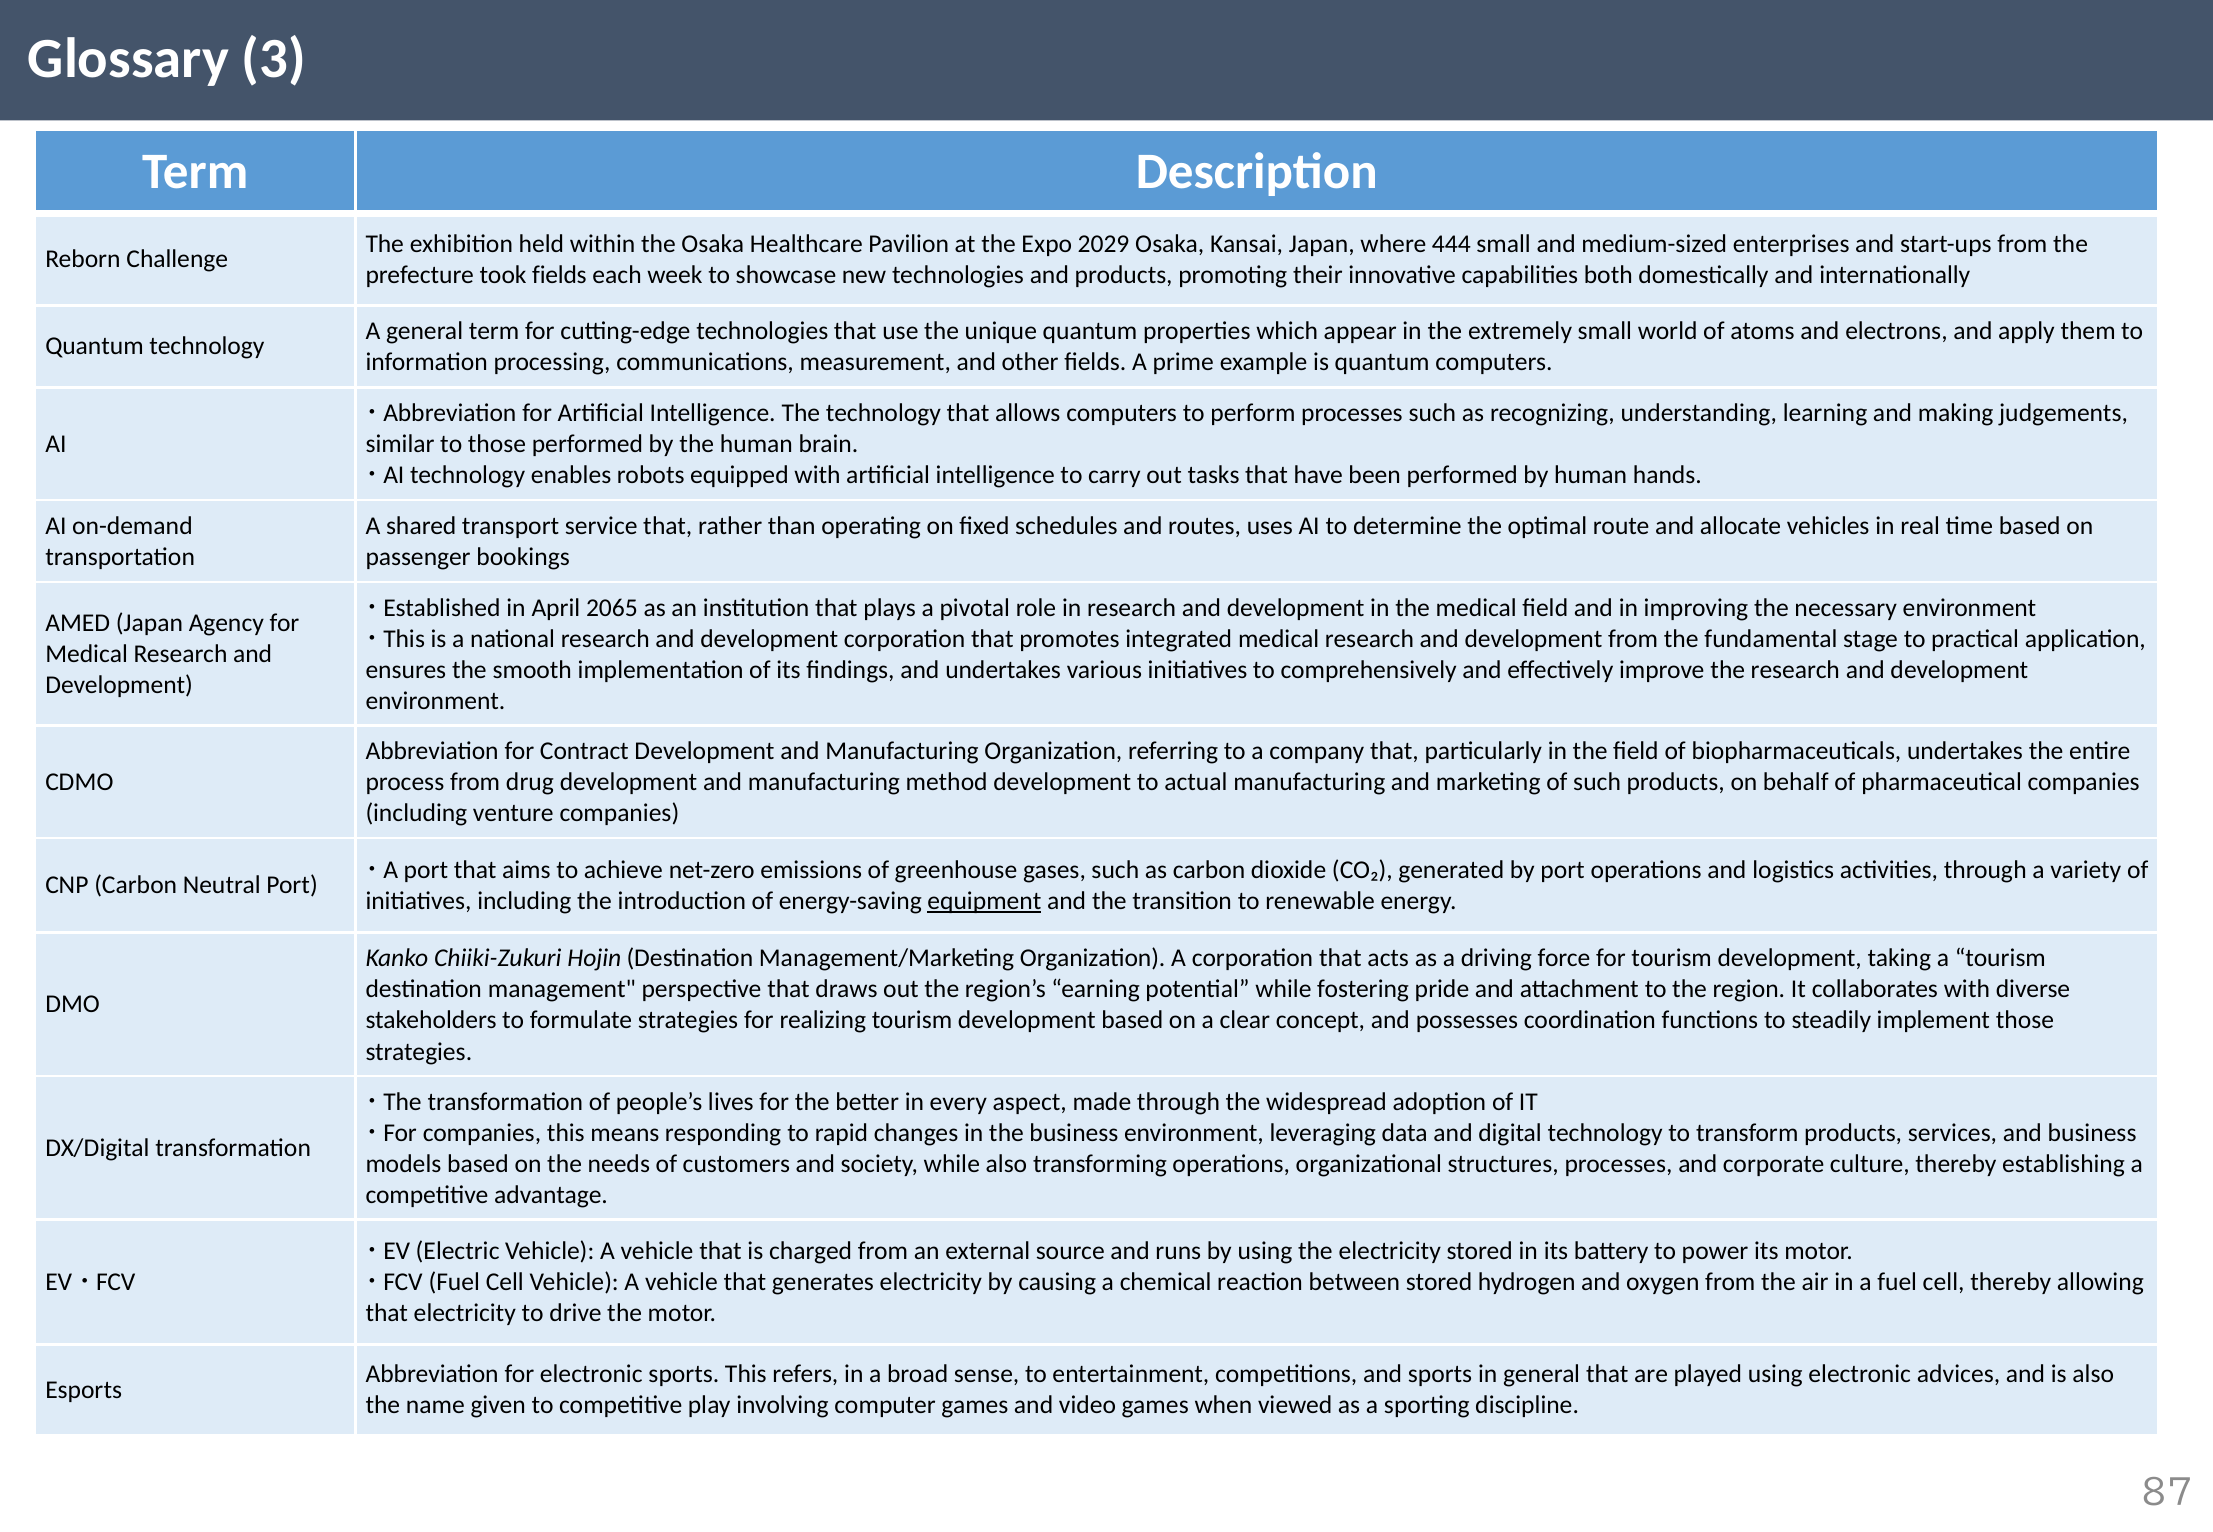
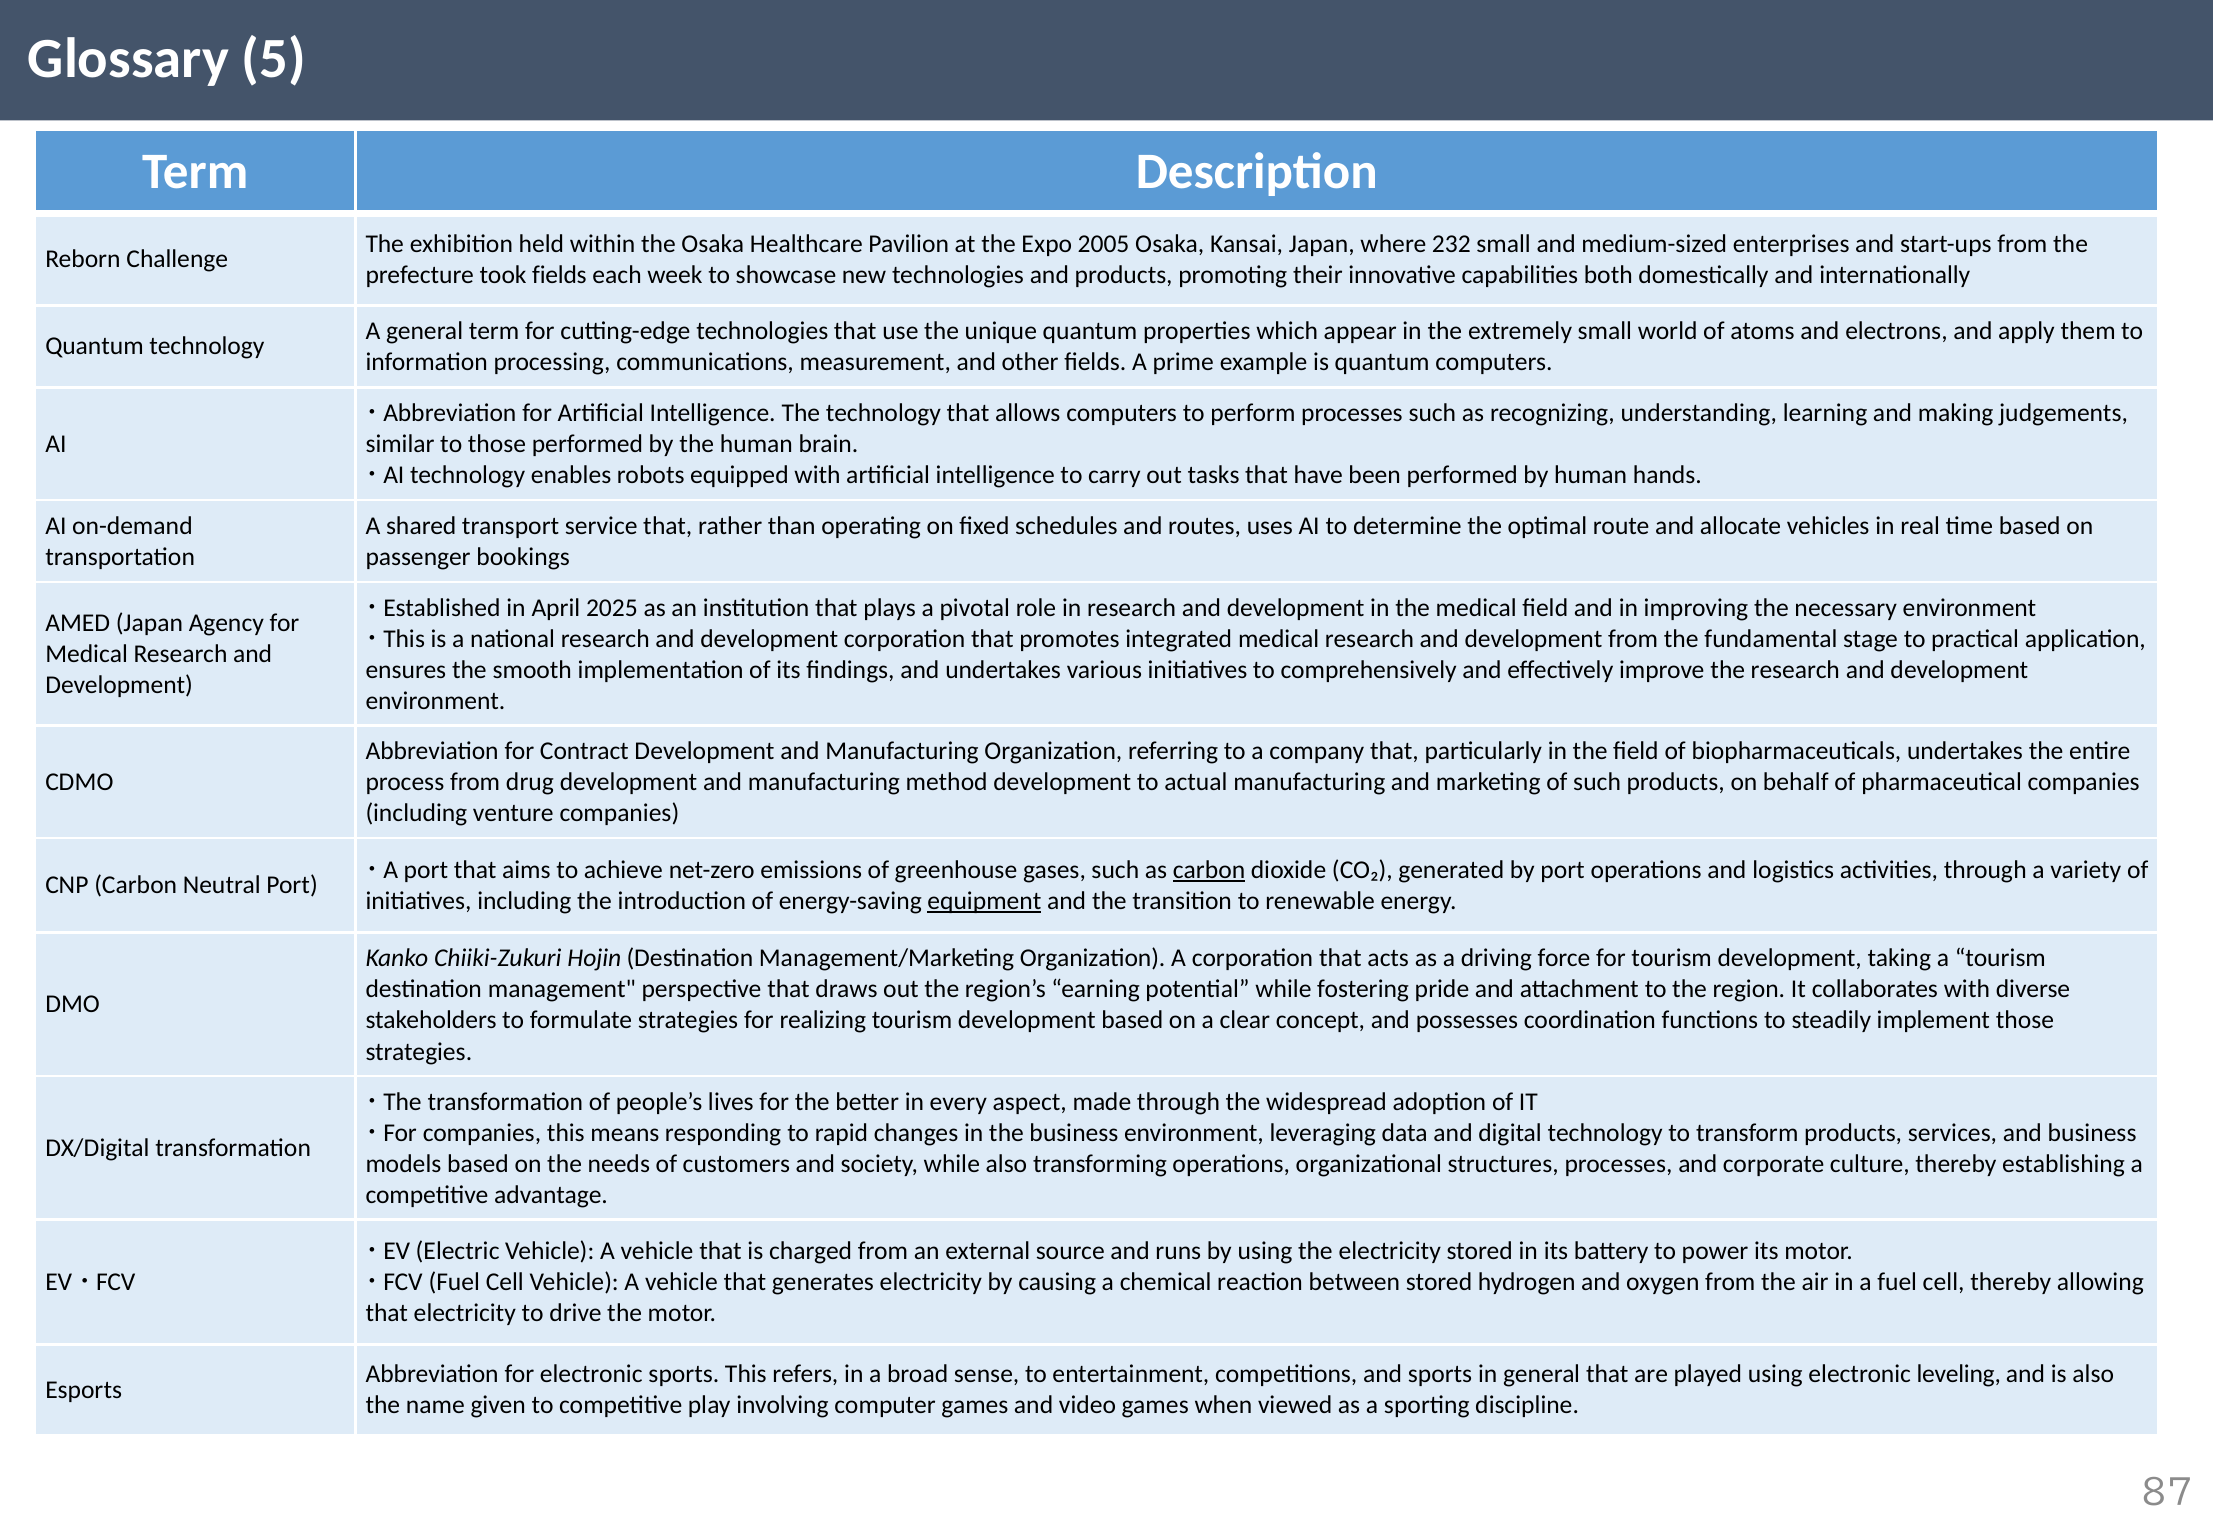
3: 3 -> 5
2029: 2029 -> 2005
444: 444 -> 232
2065: 2065 -> 2025
carbon at (1209, 870) underline: none -> present
advices: advices -> leveling
